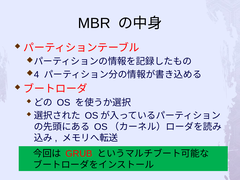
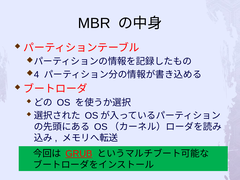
GRUB underline: none -> present
